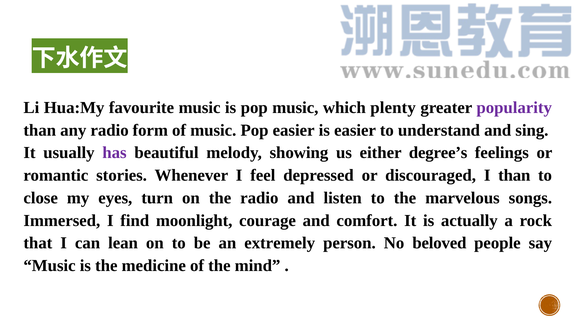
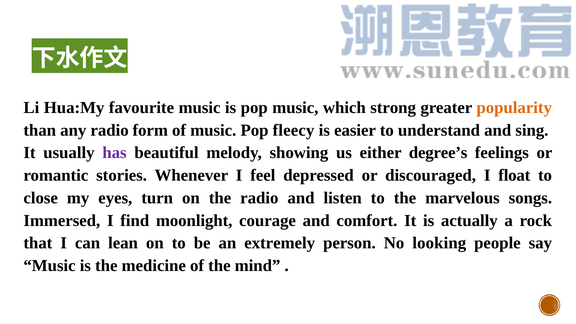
plenty: plenty -> strong
popularity colour: purple -> orange
Pop easier: easier -> fleecy
I than: than -> float
beloved: beloved -> looking
